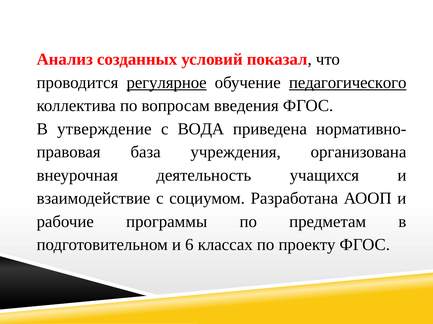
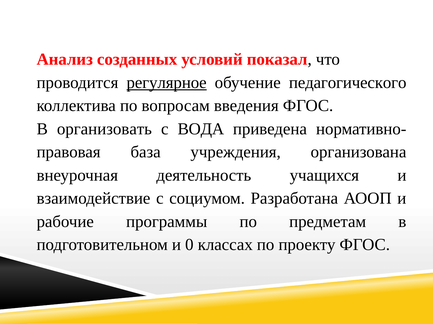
педагогического underline: present -> none
утверждение: утверждение -> организовать
6: 6 -> 0
